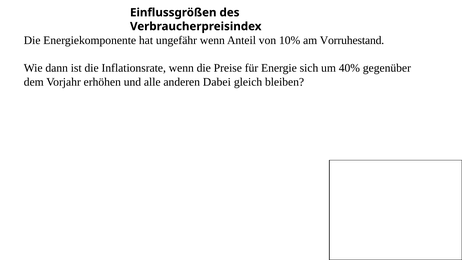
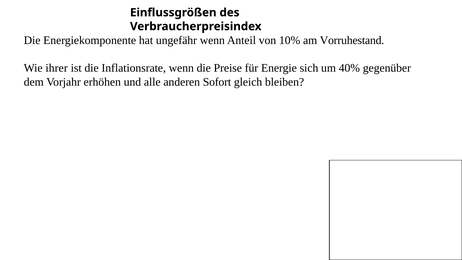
dann: dann -> ihrer
Dabei: Dabei -> Sofort
